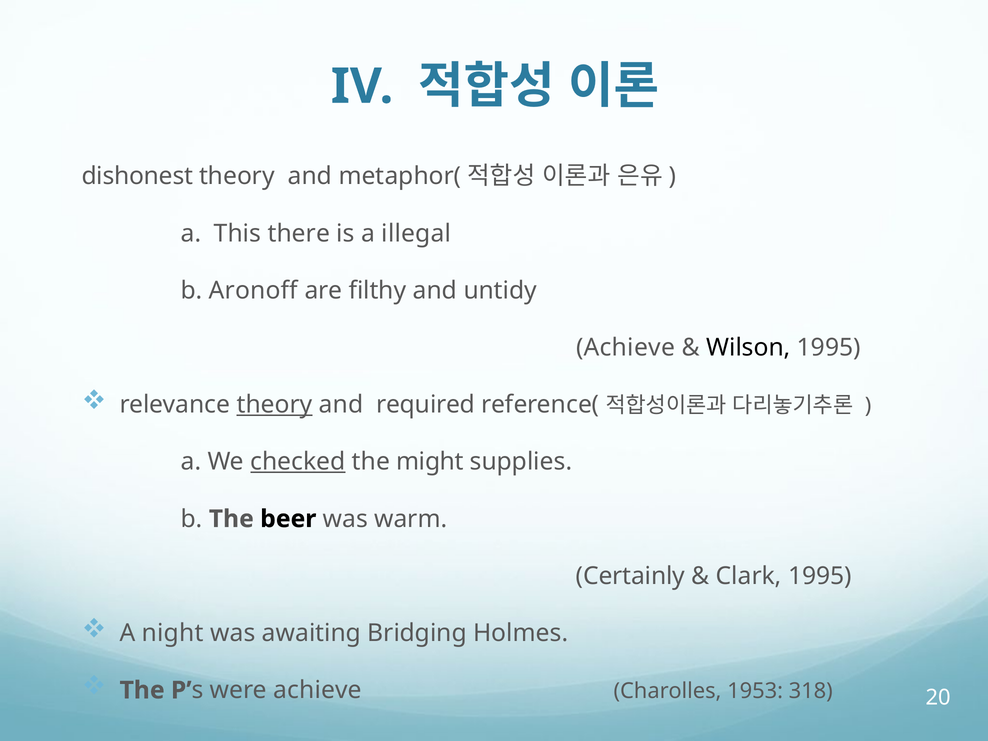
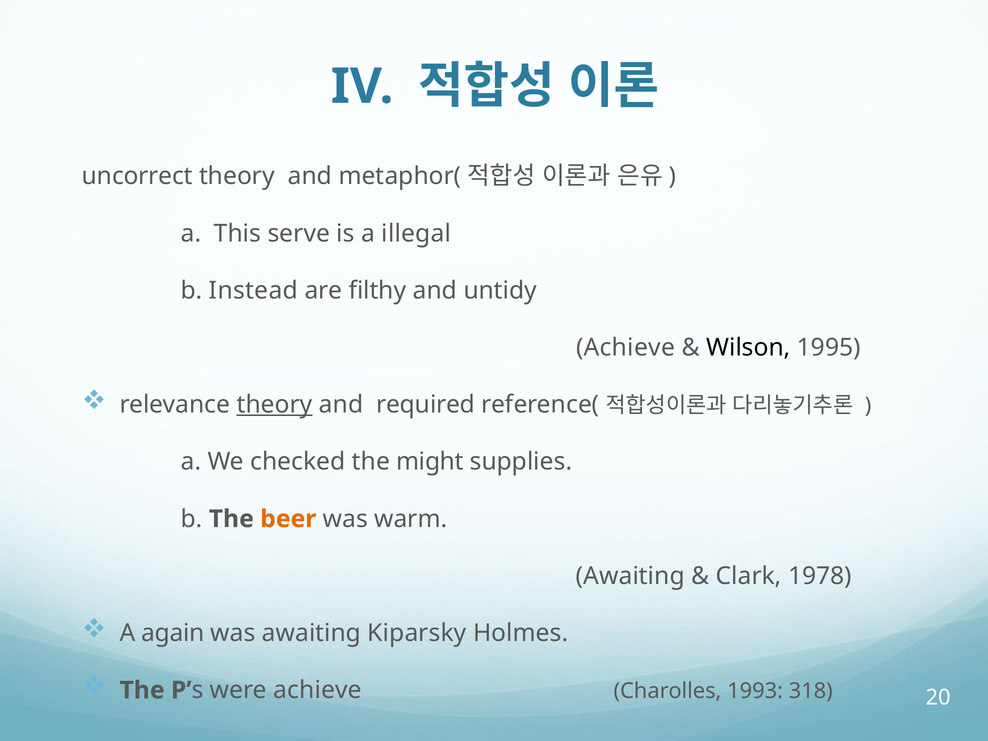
dishonest: dishonest -> uncorrect
there: there -> serve
Aronoff: Aronoff -> Instead
checked underline: present -> none
beer colour: black -> orange
Certainly at (630, 576): Certainly -> Awaiting
Clark 1995: 1995 -> 1978
night: night -> again
Bridging: Bridging -> Kiparsky
1953: 1953 -> 1993
